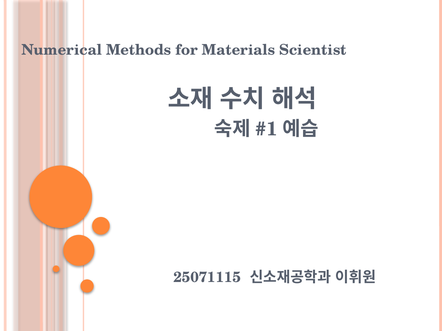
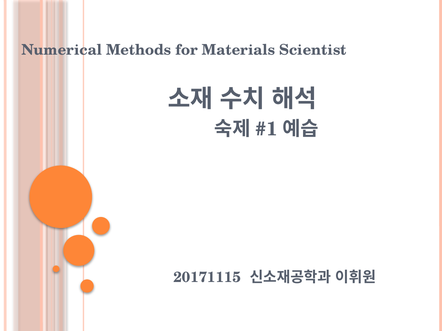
25071115: 25071115 -> 20171115
